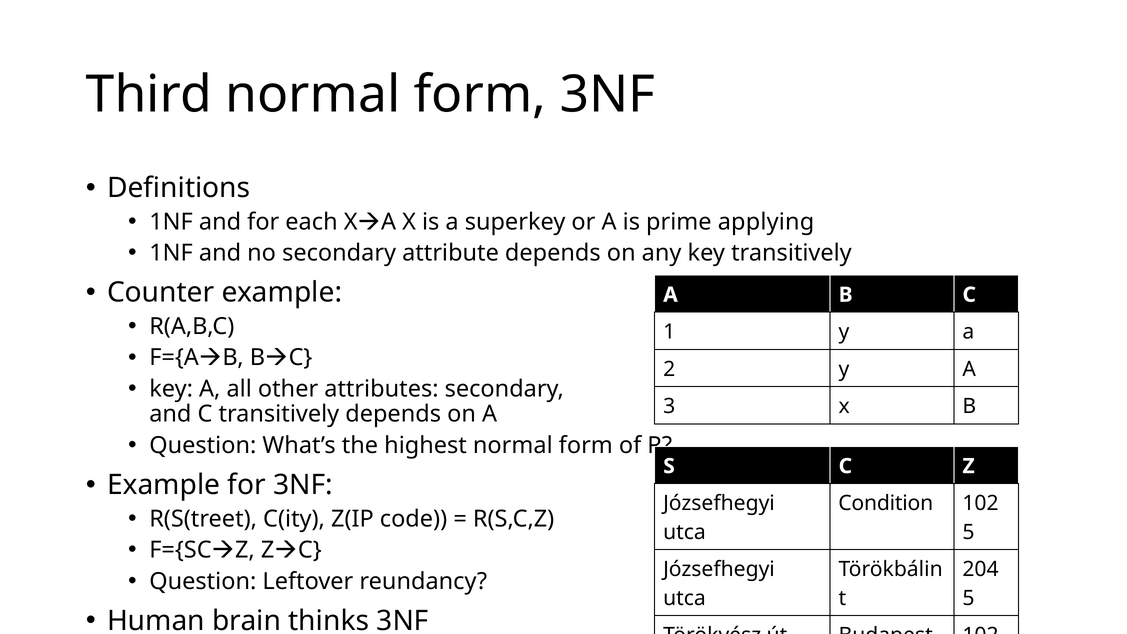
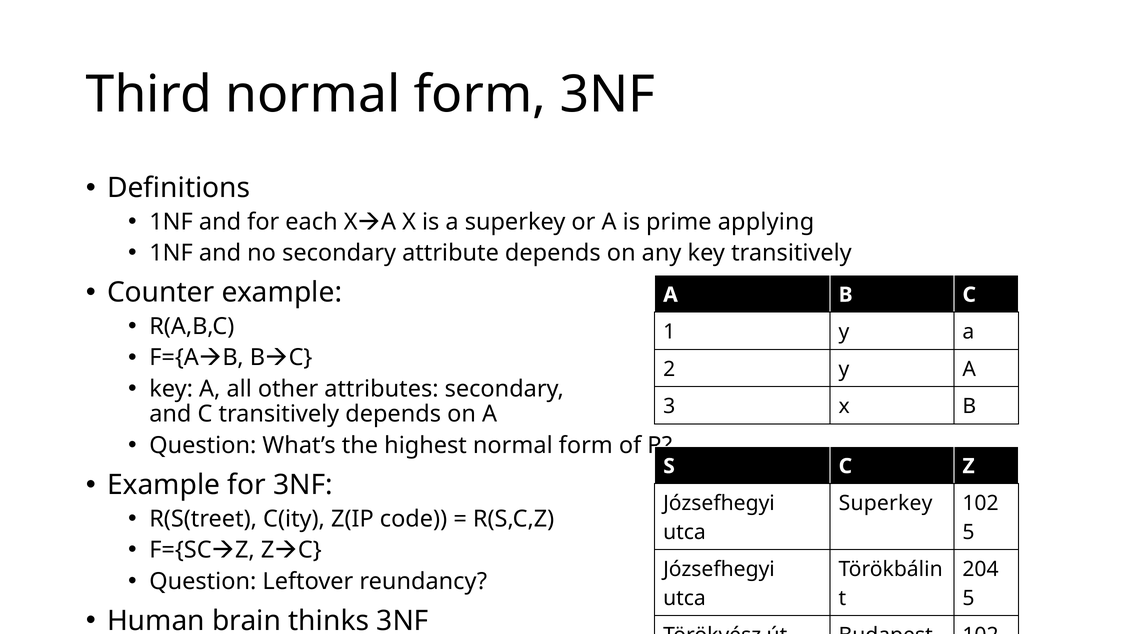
Condition at (886, 503): Condition -> Superkey
